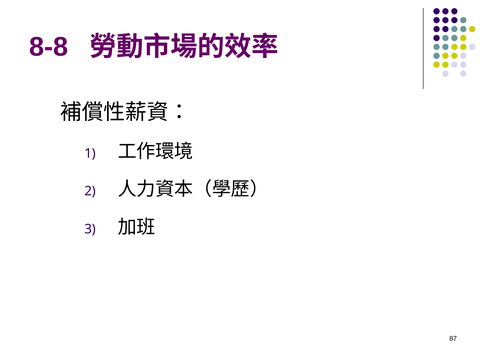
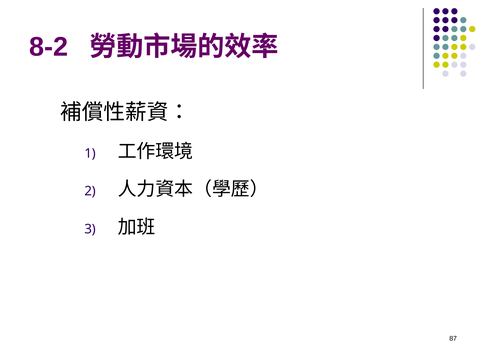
8-8: 8-8 -> 8-2
